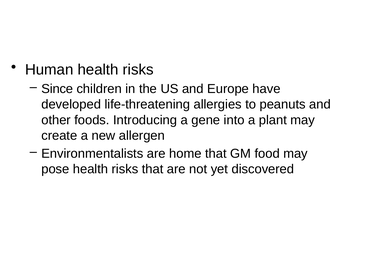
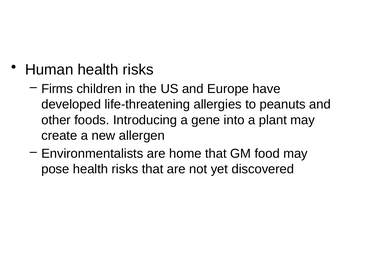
Since: Since -> Firms
